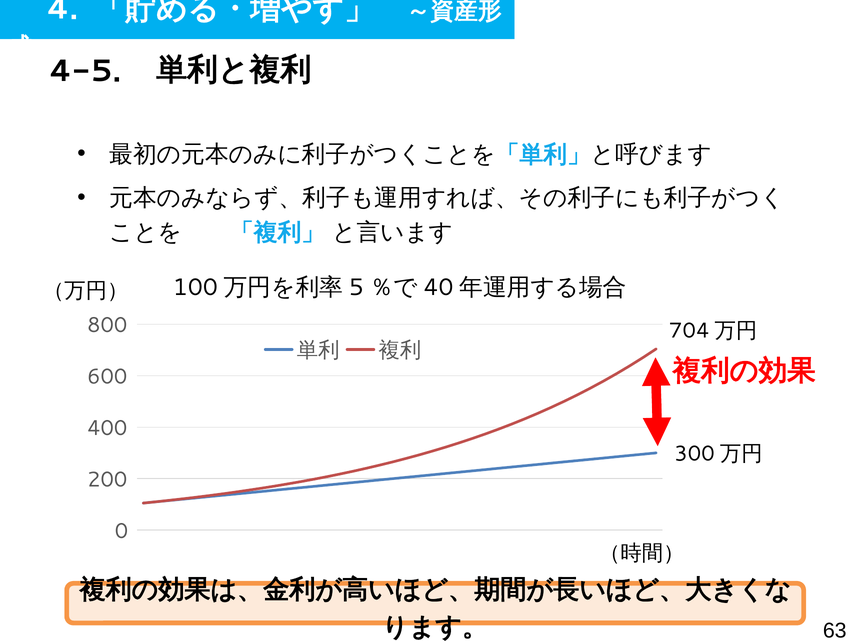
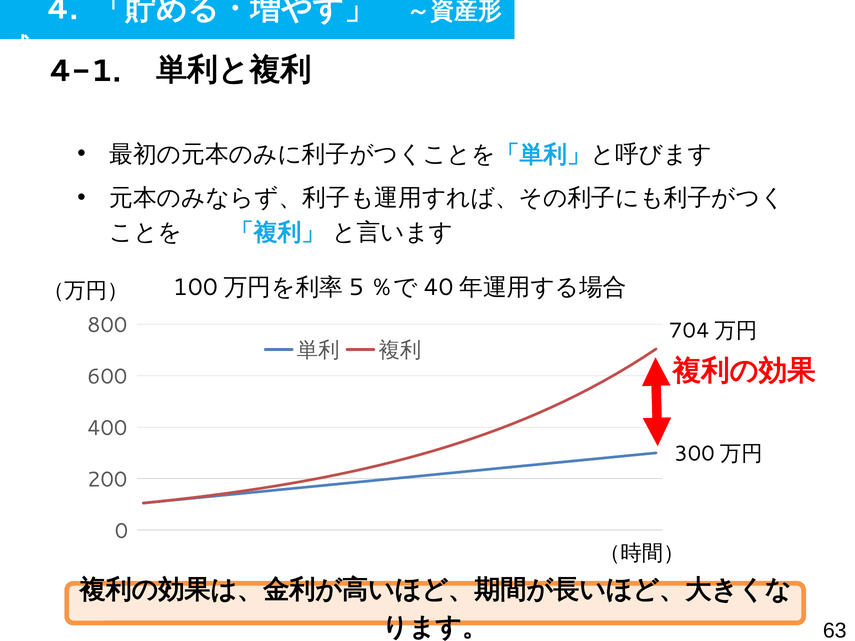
4-5: 4-5 -> 4-1
